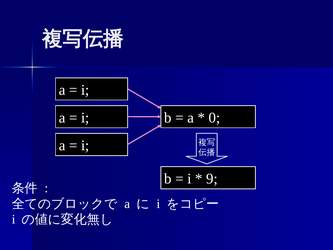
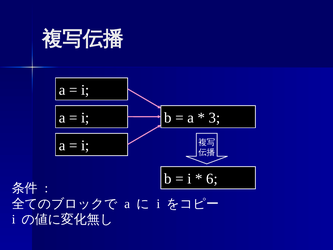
0: 0 -> 3
9: 9 -> 6
